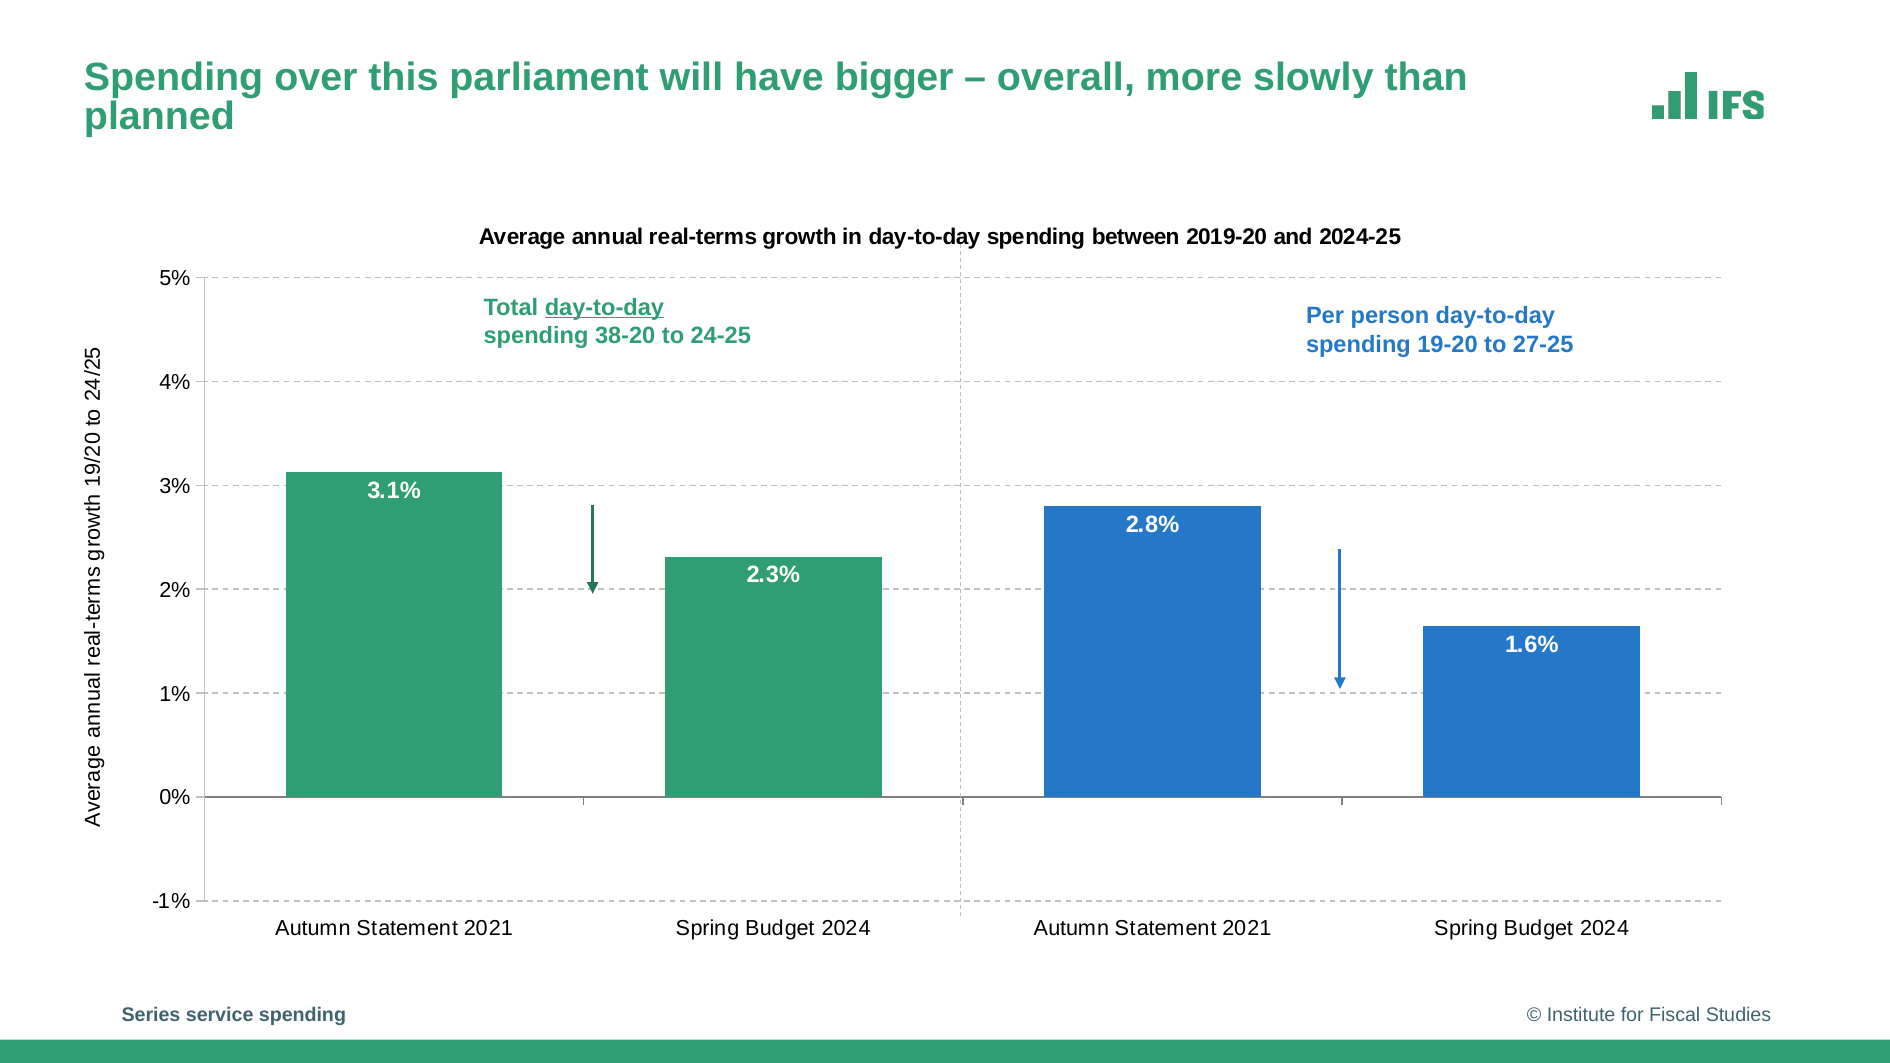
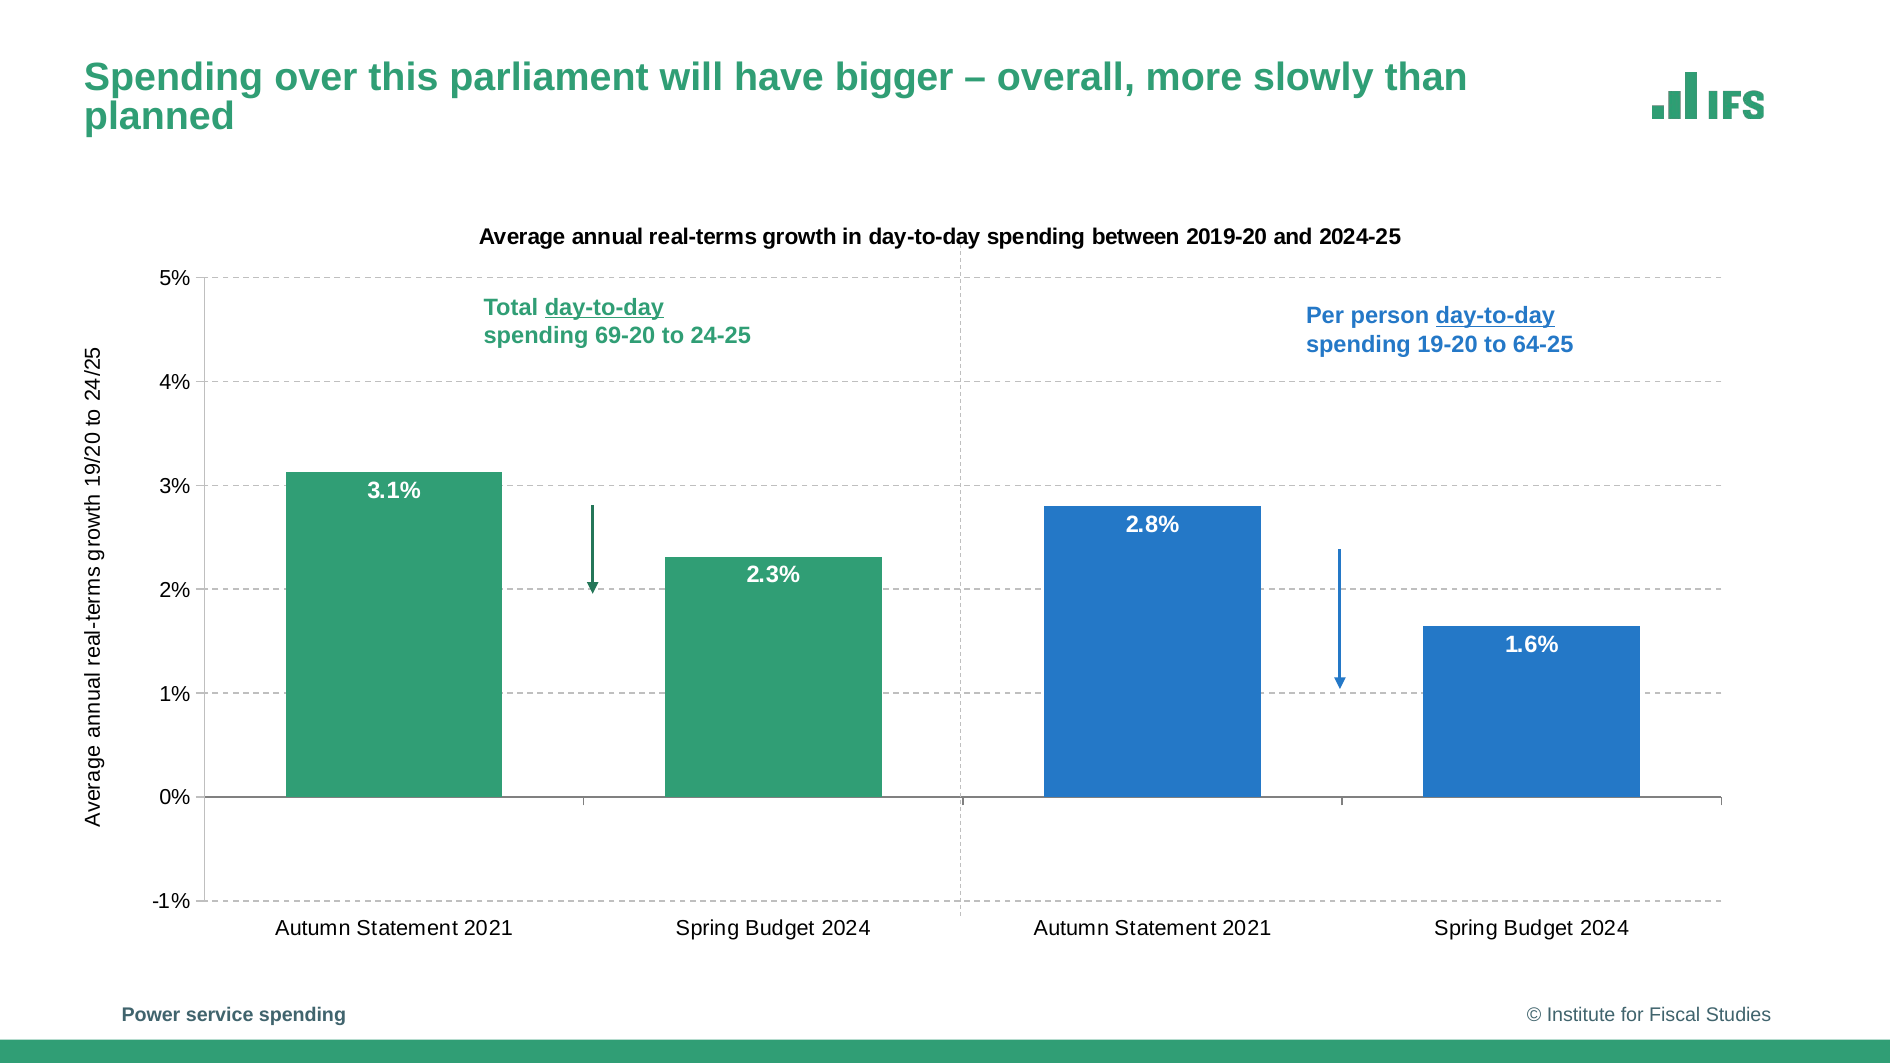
day-to-day at (1495, 316) underline: none -> present
38-20: 38-20 -> 69-20
27-25: 27-25 -> 64-25
Series: Series -> Power
